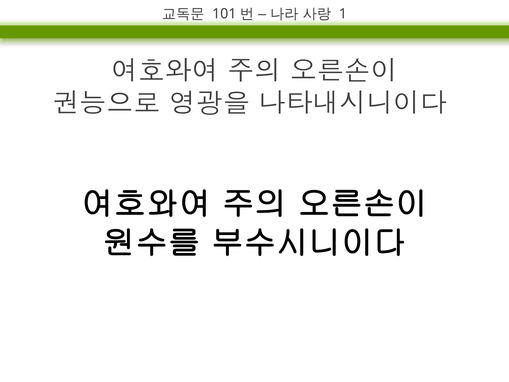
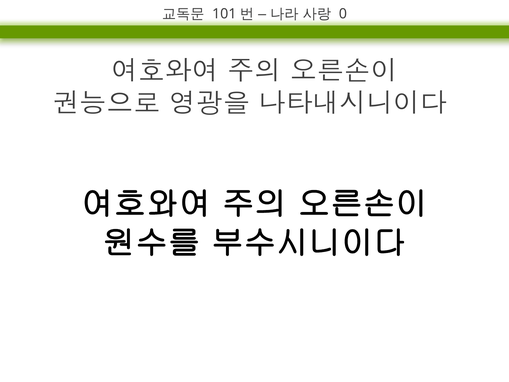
1: 1 -> 0
